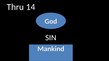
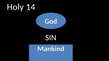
Thru: Thru -> Holy
